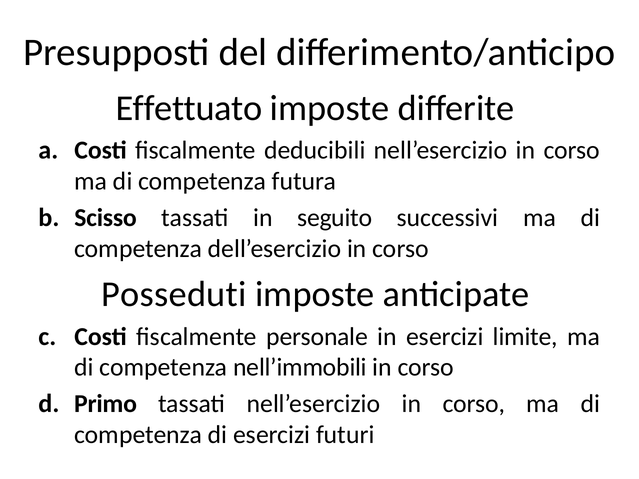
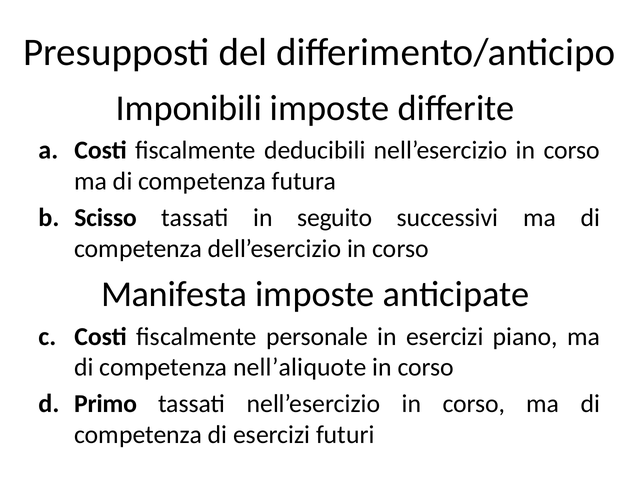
Effettuato: Effettuato -> Imponibili
Posseduti: Posseduti -> Manifesta
limite: limite -> piano
nell’immobili: nell’immobili -> nell’aliquote
